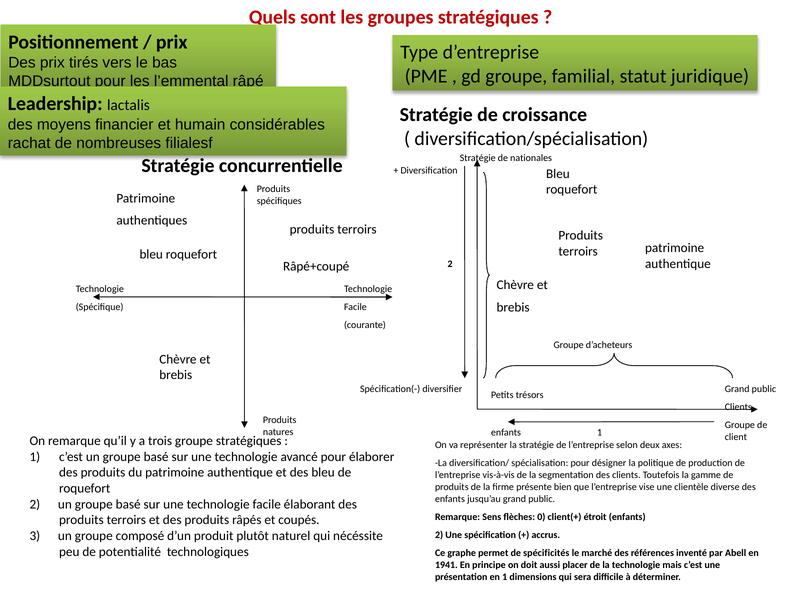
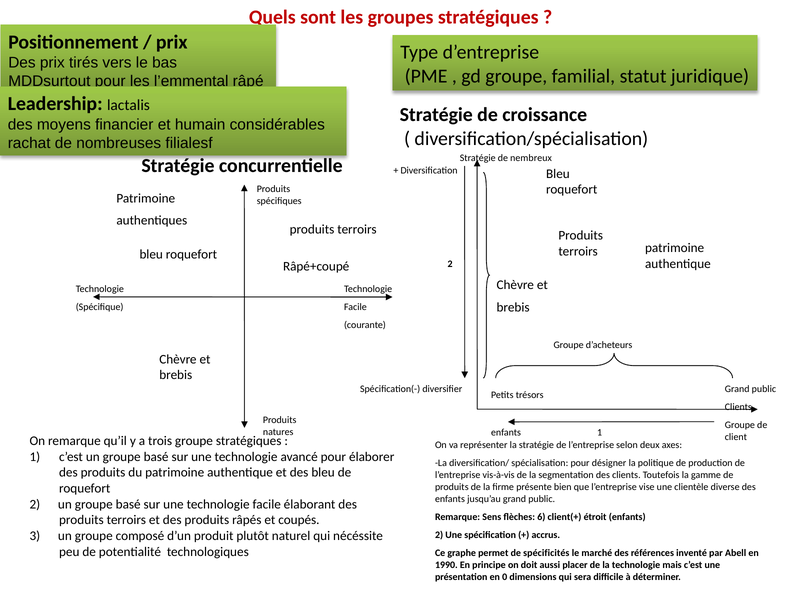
nationales: nationales -> nembreux
0: 0 -> 6
1941: 1941 -> 1990
en 1: 1 -> 0
